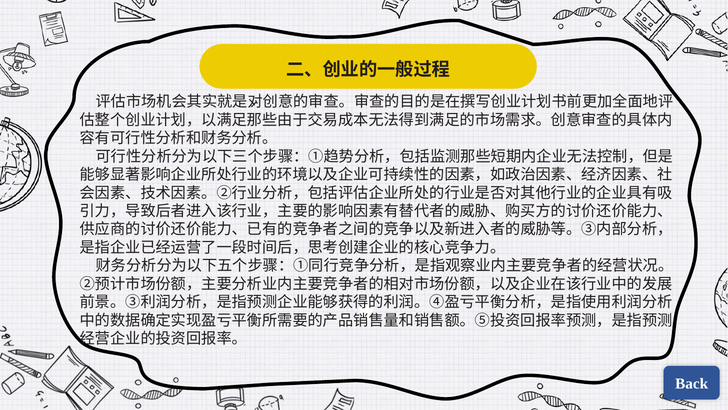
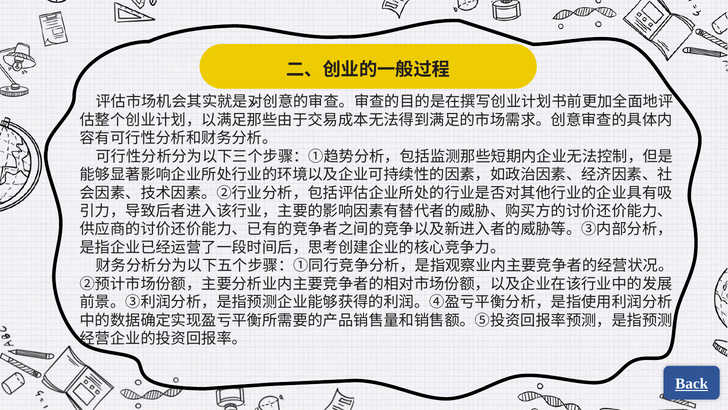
Back underline: none -> present
